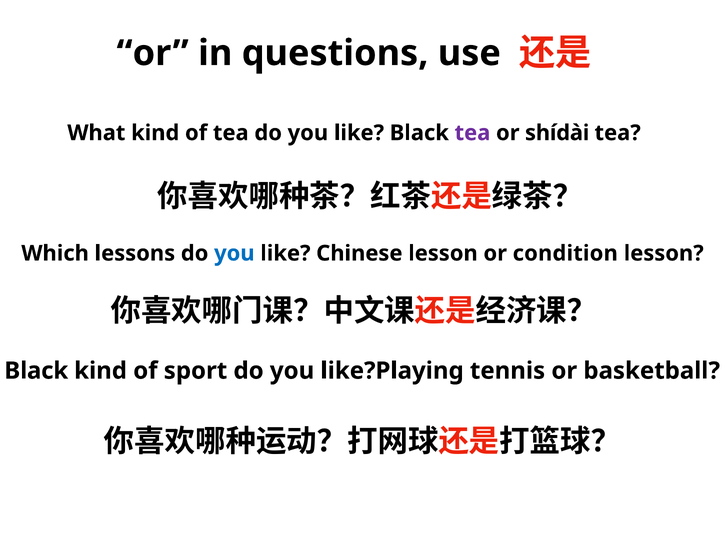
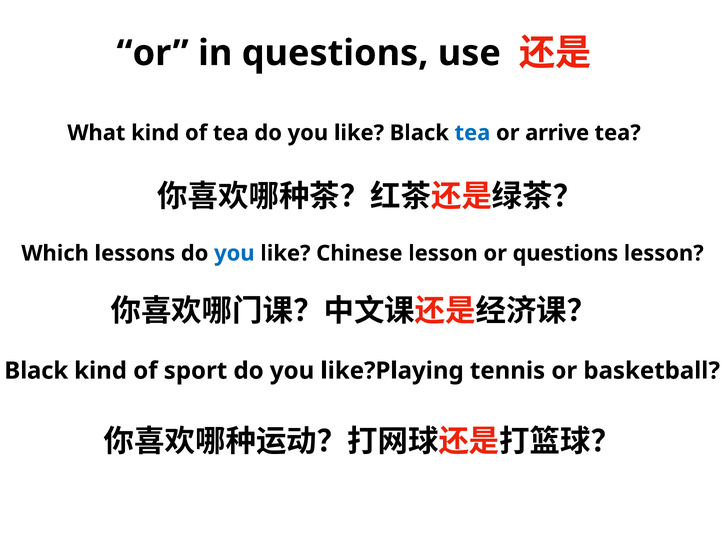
tea at (472, 133) colour: purple -> blue
shídài: shídài -> arrive
or condition: condition -> questions
